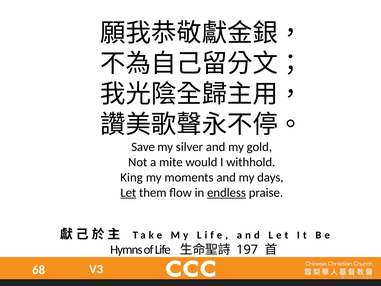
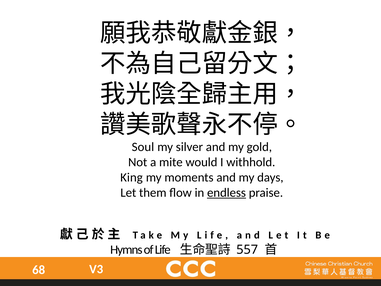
Save: Save -> Soul
Let underline: present -> none
197: 197 -> 557
